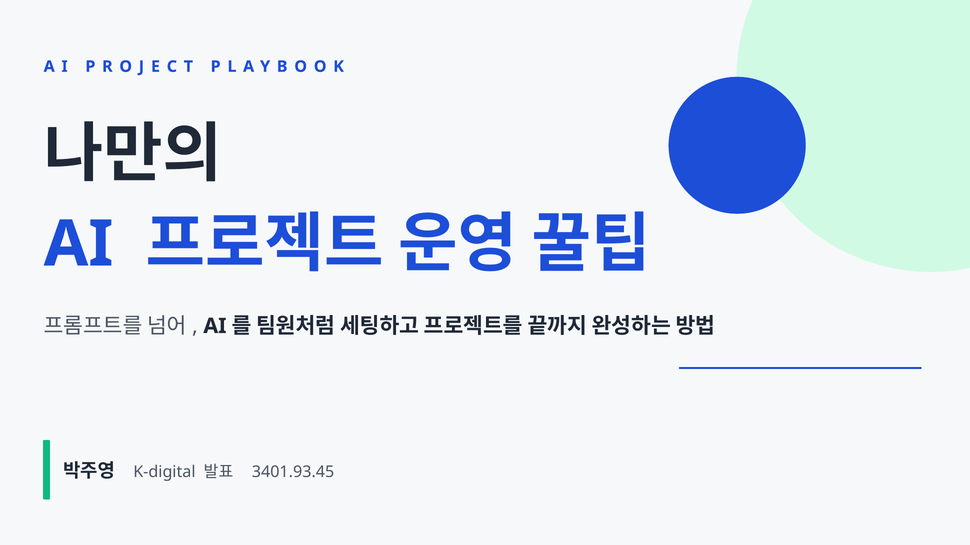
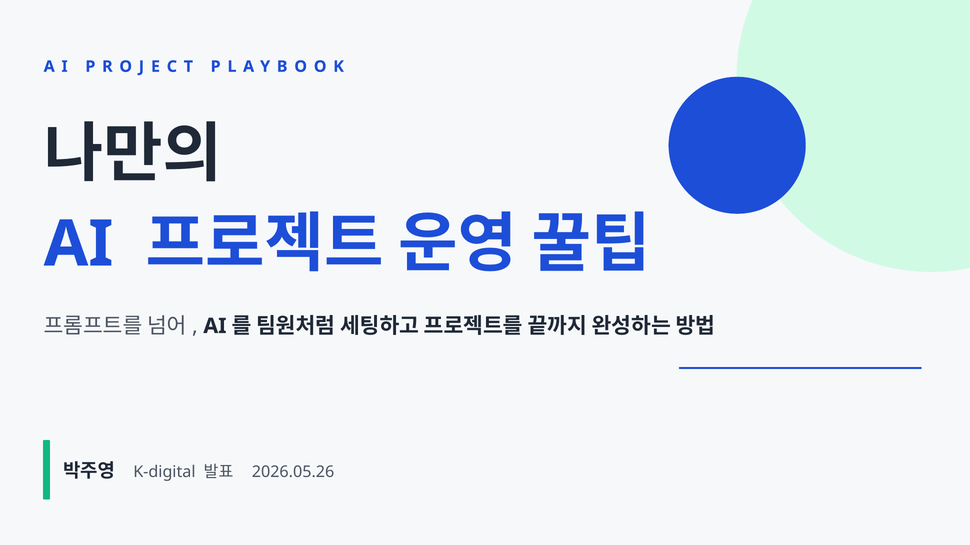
3401.93.45: 3401.93.45 -> 2026.05.26
